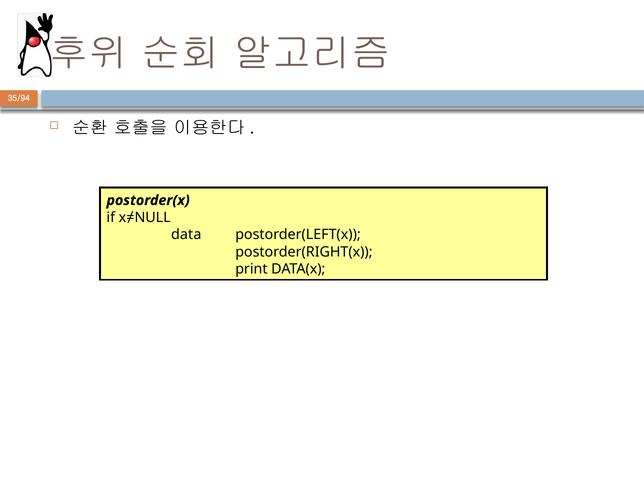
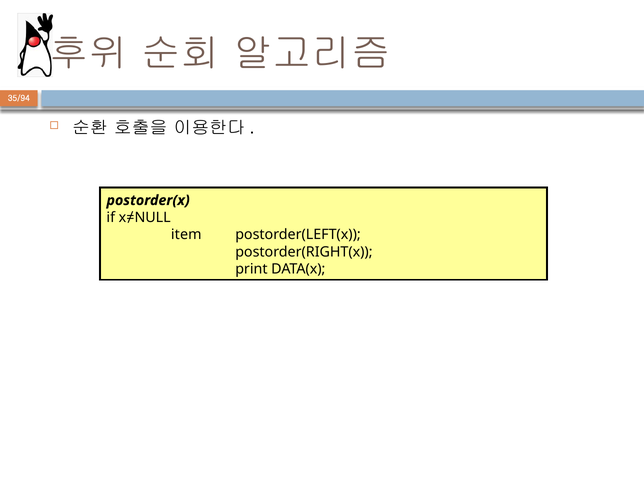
data: data -> item
